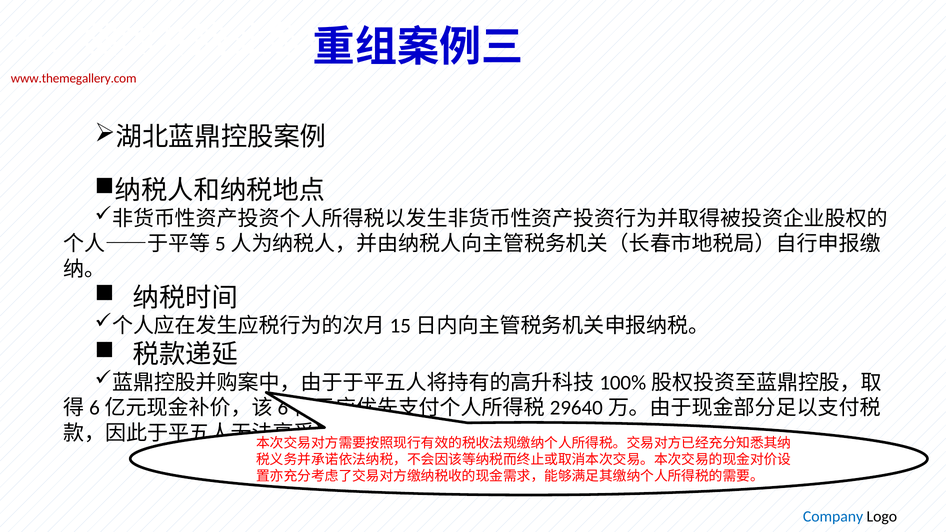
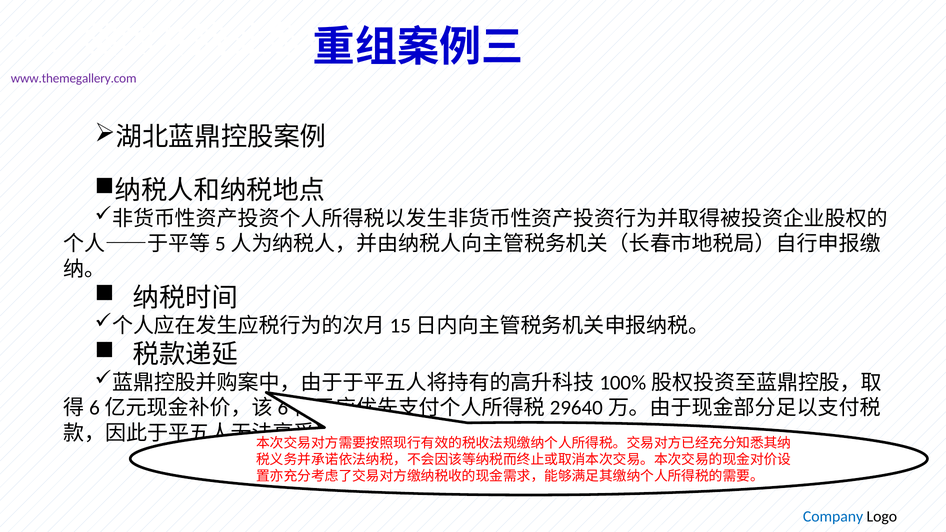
www.themegallery.com colour: red -> purple
